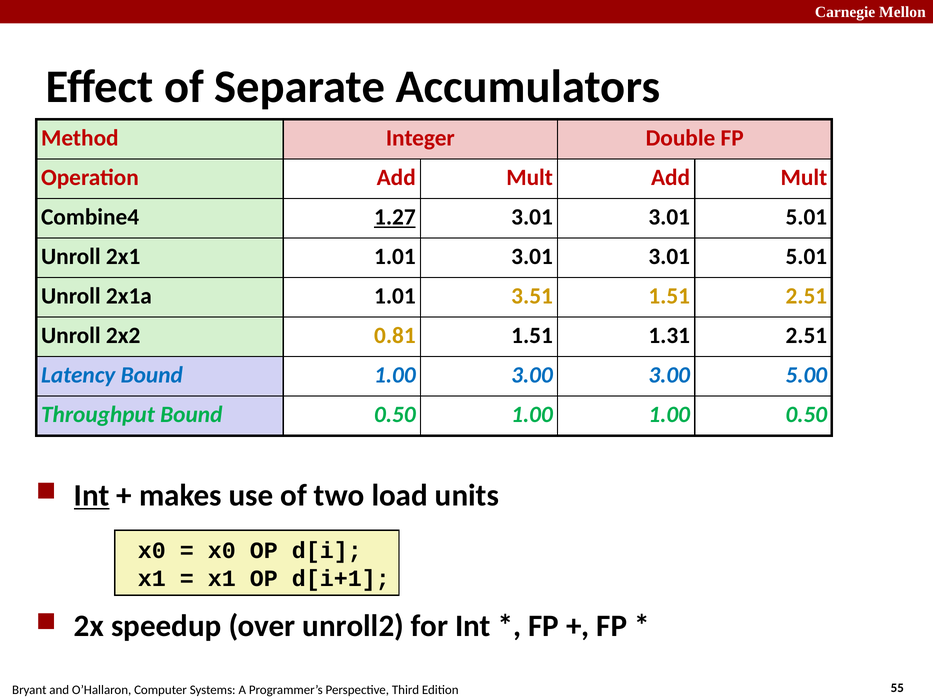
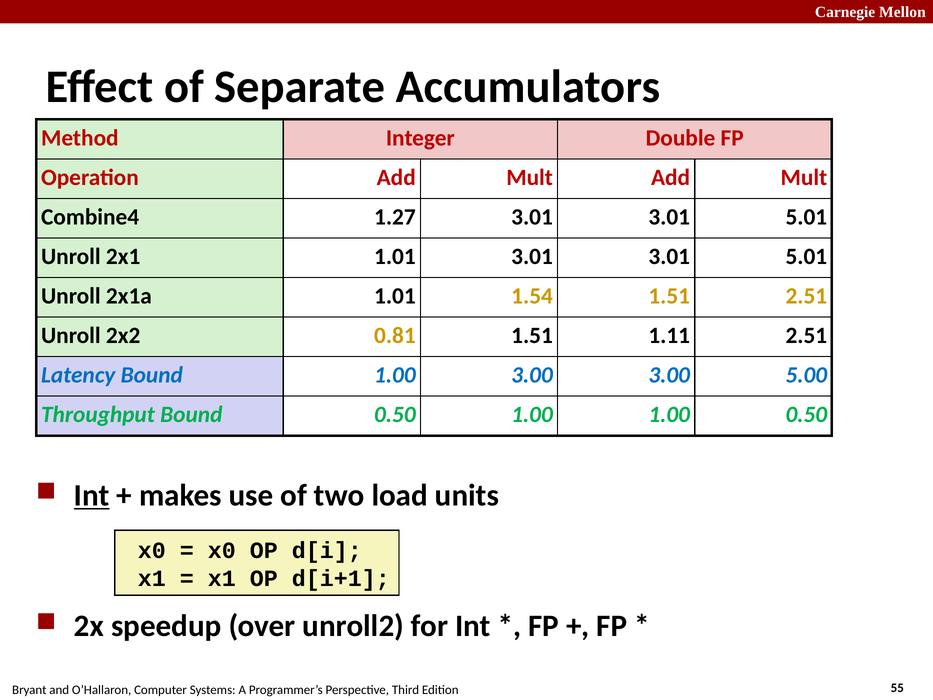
1.27 underline: present -> none
3.51: 3.51 -> 1.54
1.31: 1.31 -> 1.11
